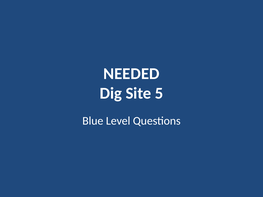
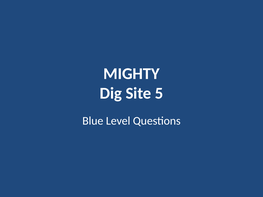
NEEDED: NEEDED -> MIGHTY
